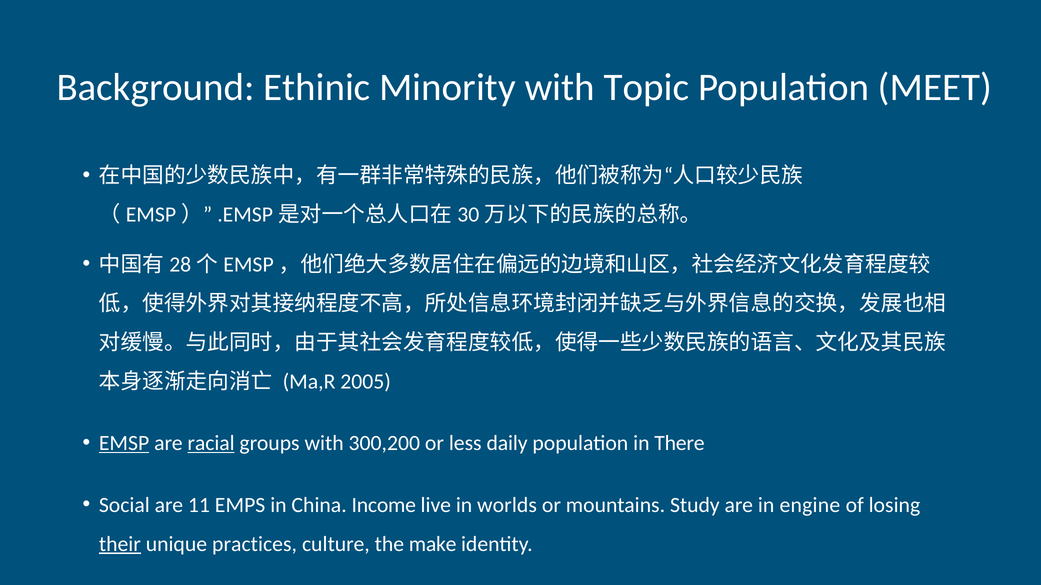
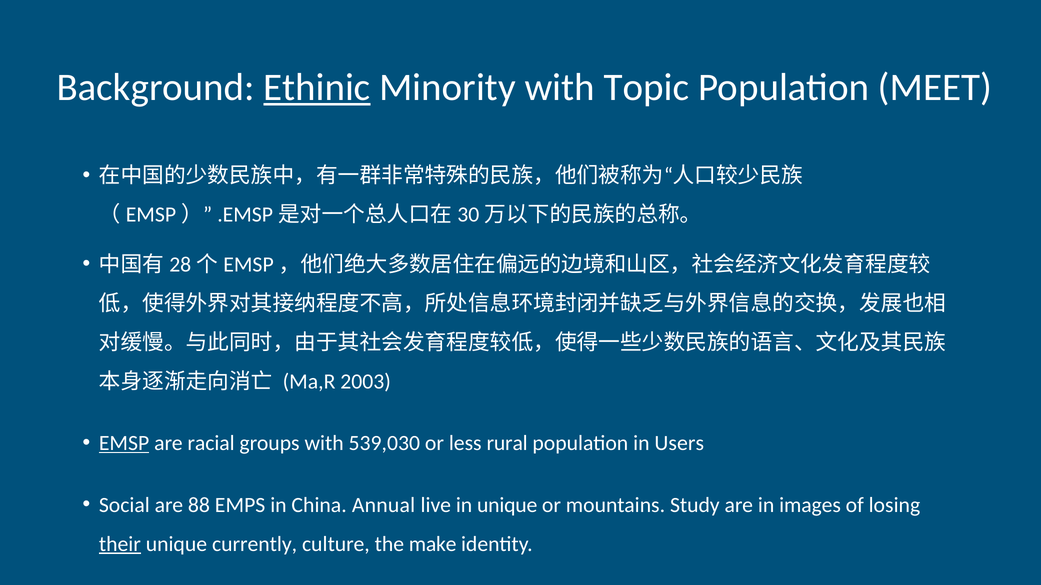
Ethinic underline: none -> present
2005: 2005 -> 2003
racial underline: present -> none
300,200: 300,200 -> 539,030
daily: daily -> rural
There: There -> Users
11: 11 -> 88
Income: Income -> Annual
in worlds: worlds -> unique
engine: engine -> images
practices: practices -> currently
